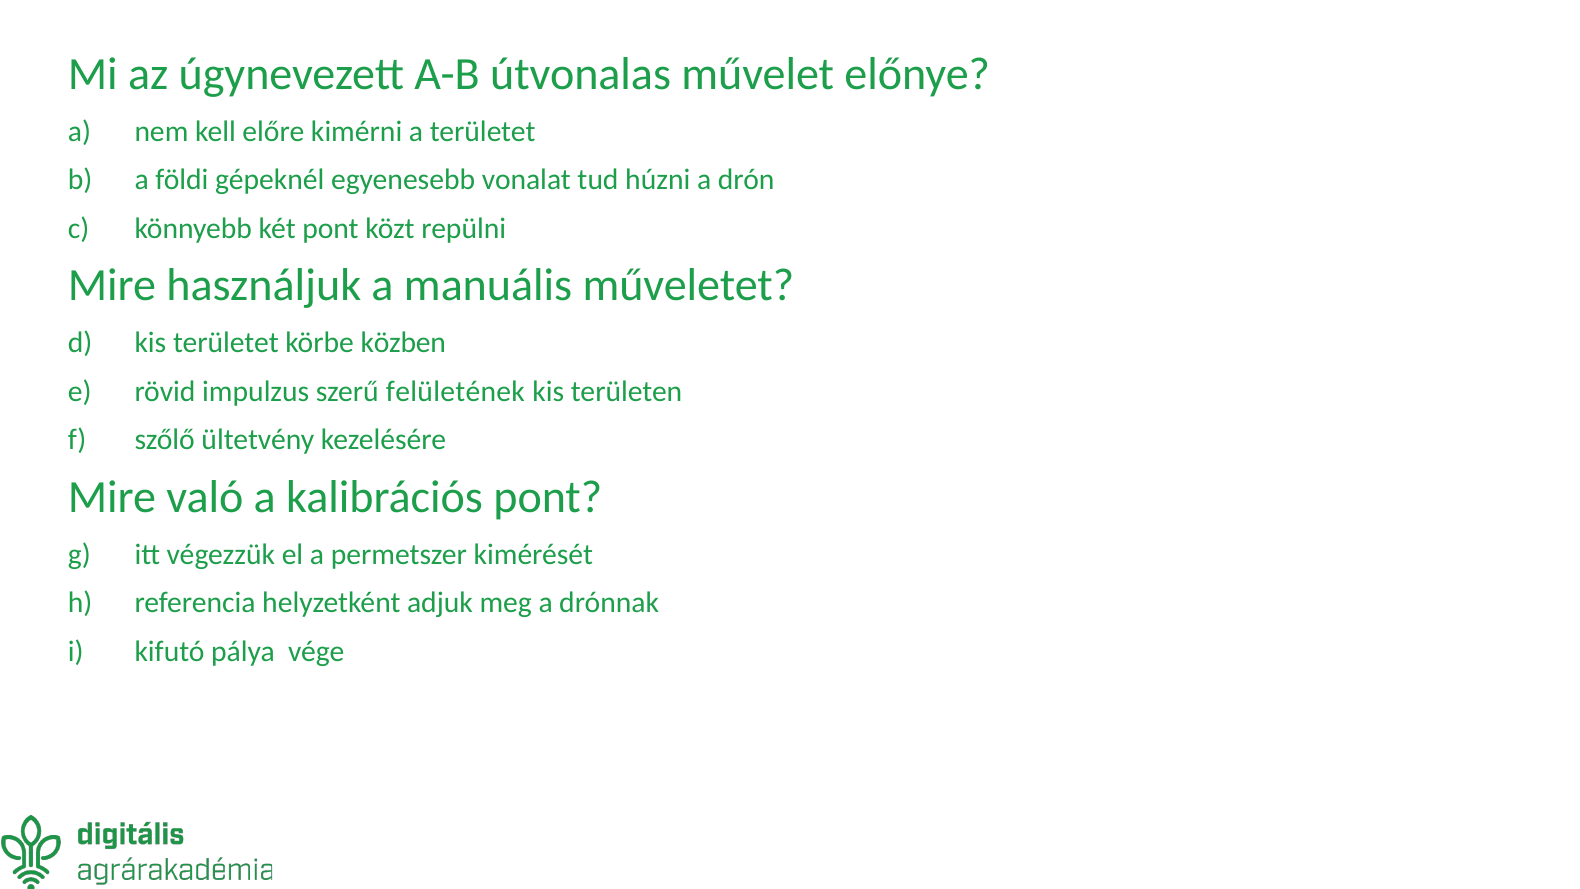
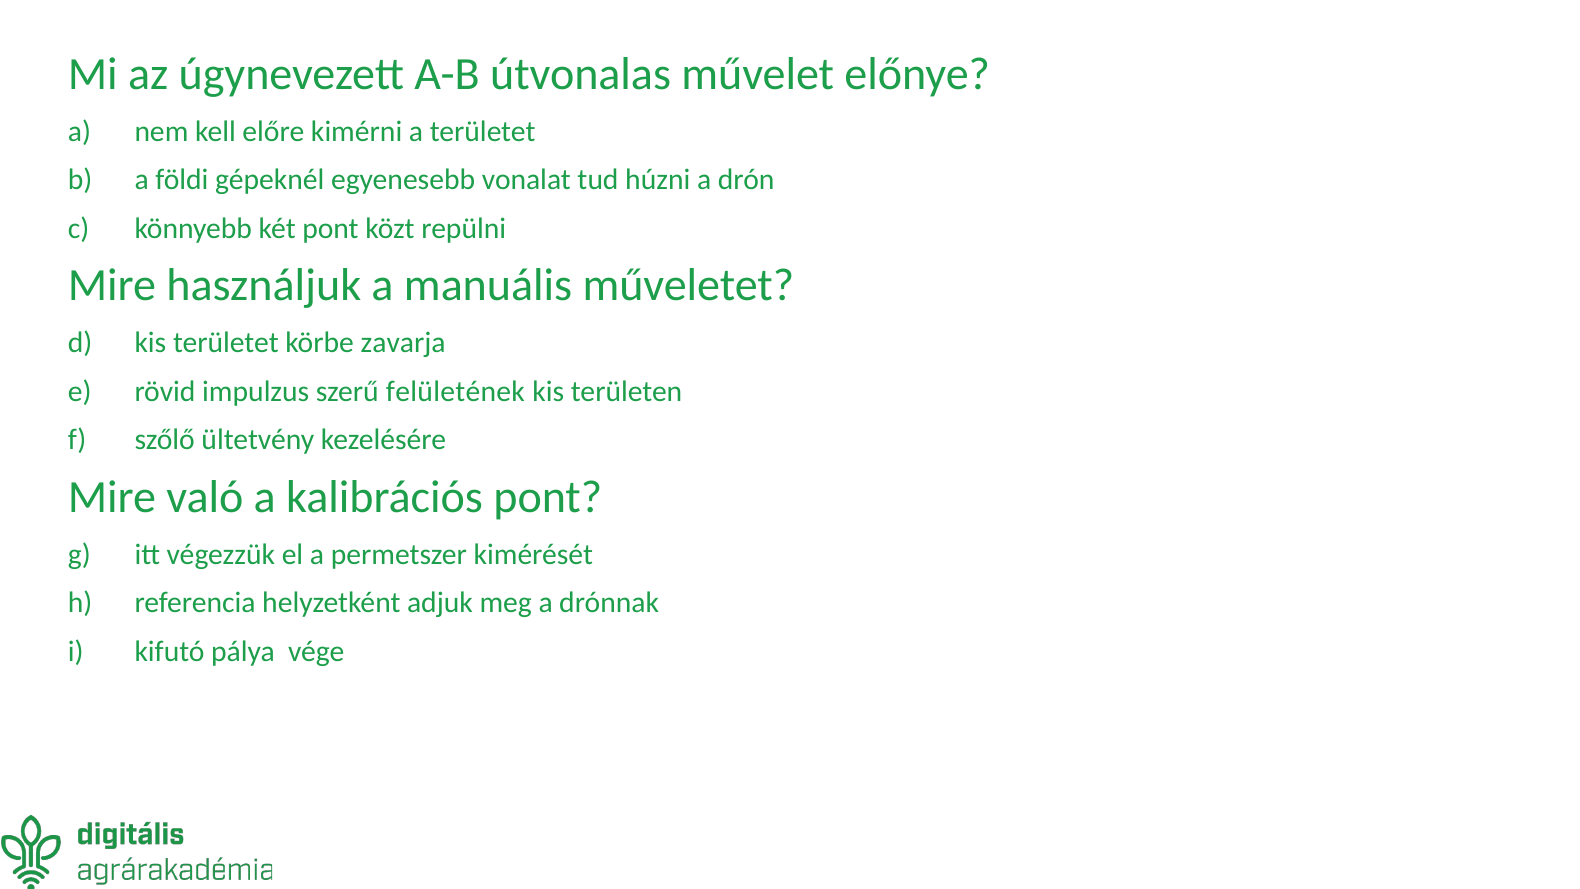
közben: közben -> zavarja
